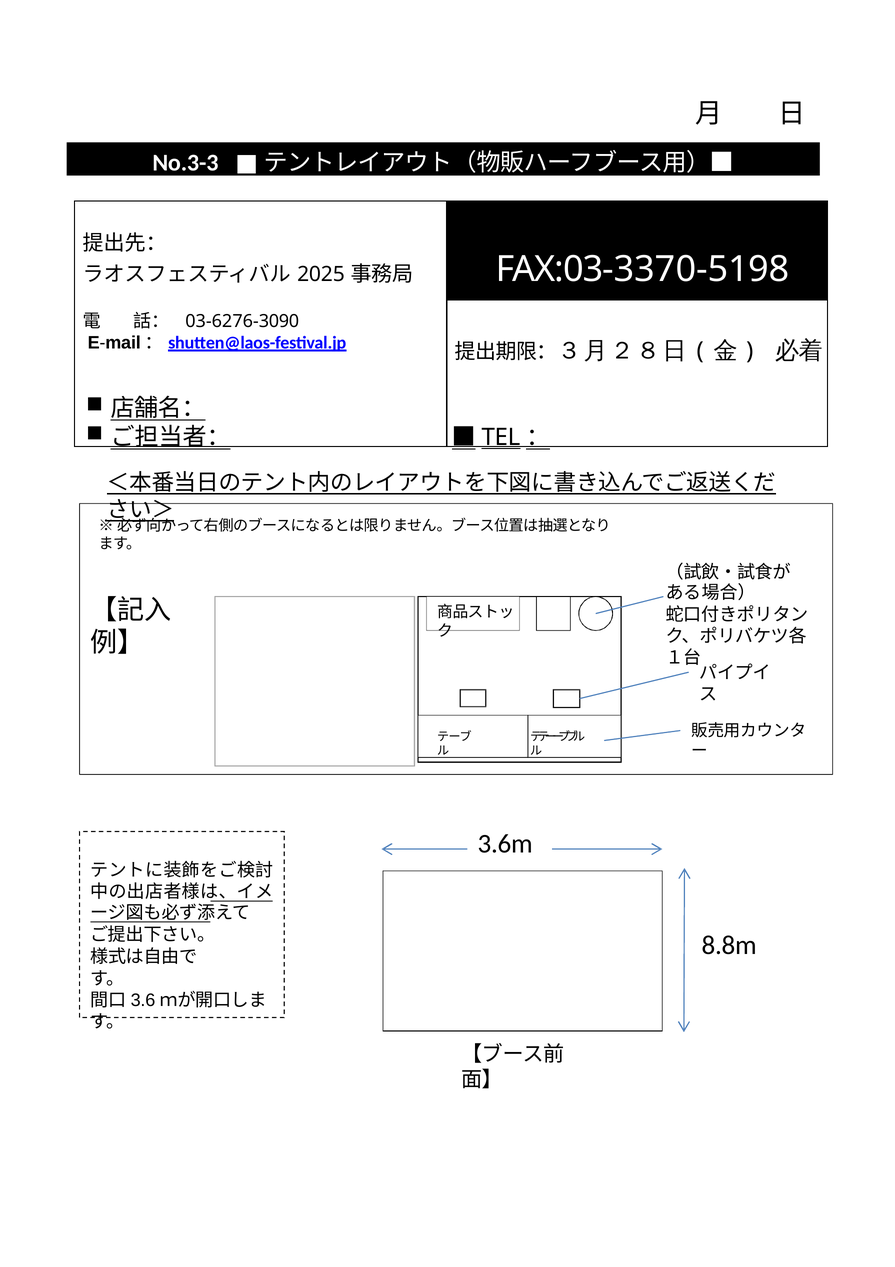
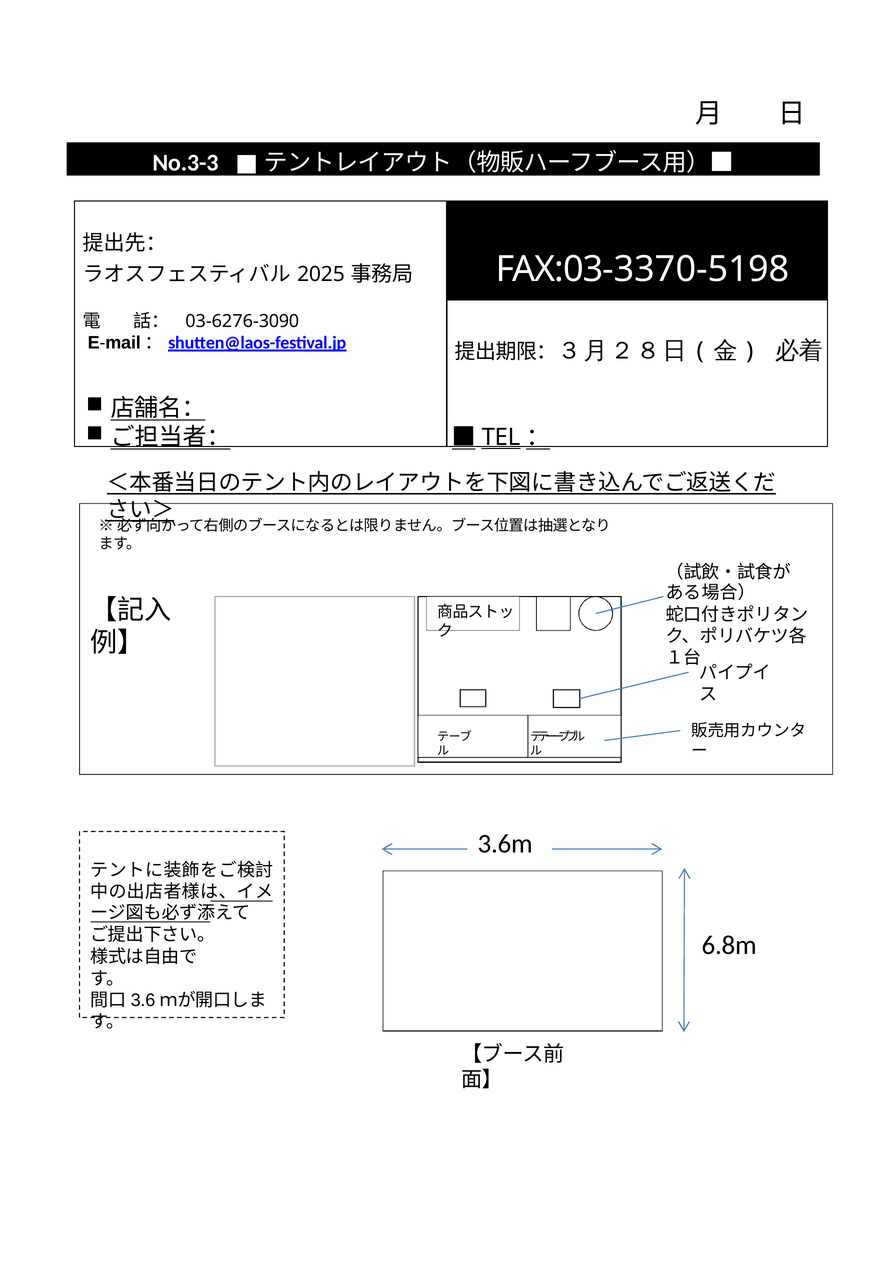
8.8m: 8.8m -> 6.8m
